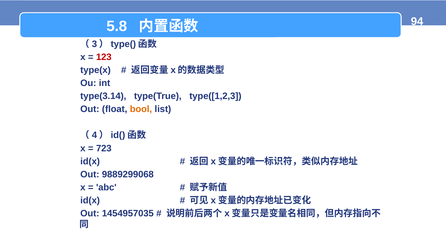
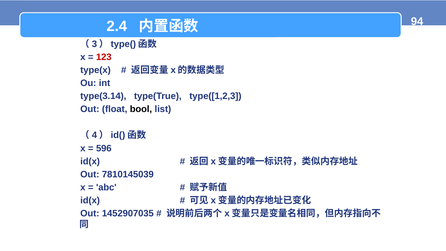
5.8: 5.8 -> 2.4
bool colour: orange -> black
723: 723 -> 596
9889299068: 9889299068 -> 7810145039
1454957035: 1454957035 -> 1452907035
